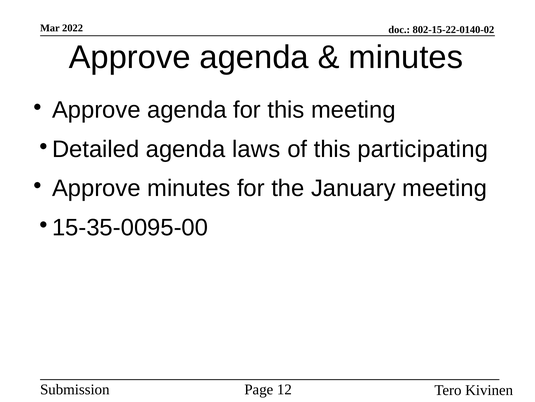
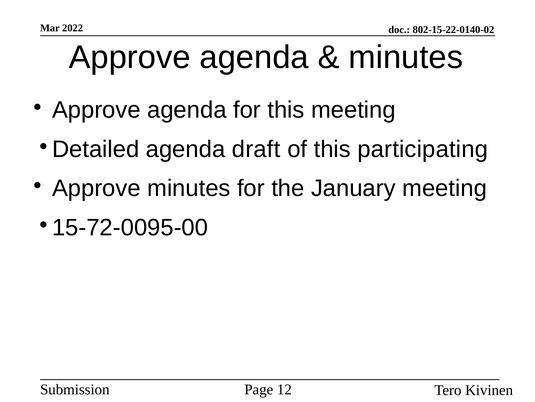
laws: laws -> draft
15-35-0095-00: 15-35-0095-00 -> 15-72-0095-00
